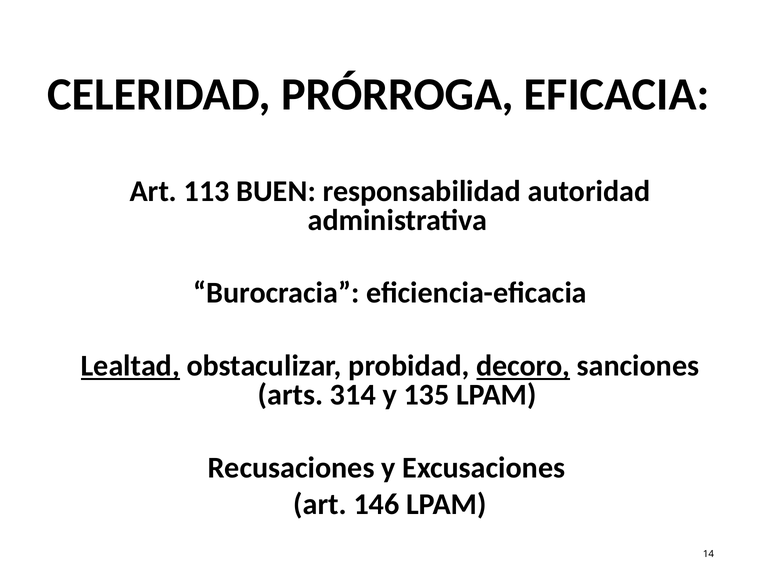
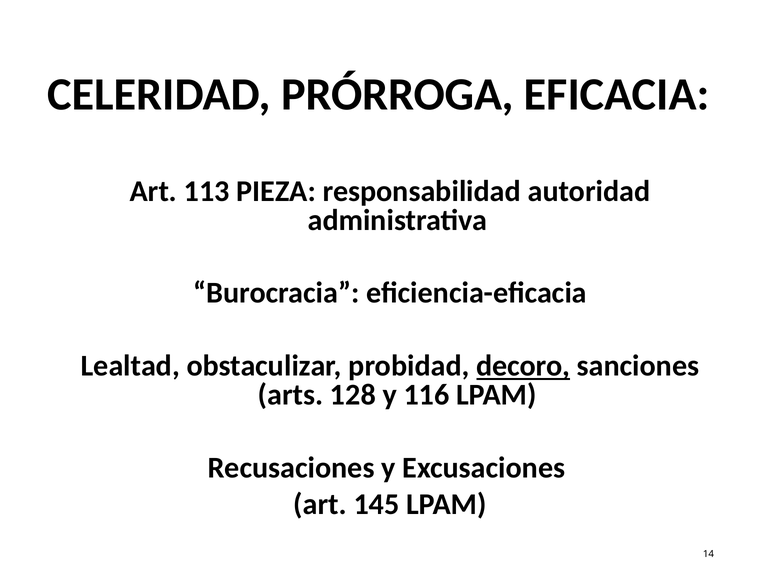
BUEN: BUEN -> PIEZA
Lealtad underline: present -> none
314: 314 -> 128
135: 135 -> 116
146: 146 -> 145
